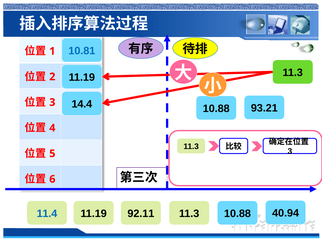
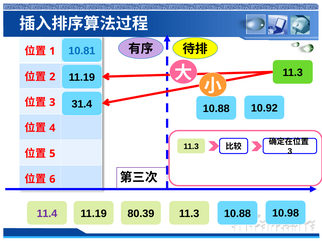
14.4: 14.4 -> 31.4
93.21: 93.21 -> 10.92
11.4 colour: blue -> purple
92.11: 92.11 -> 80.39
40.94: 40.94 -> 10.98
